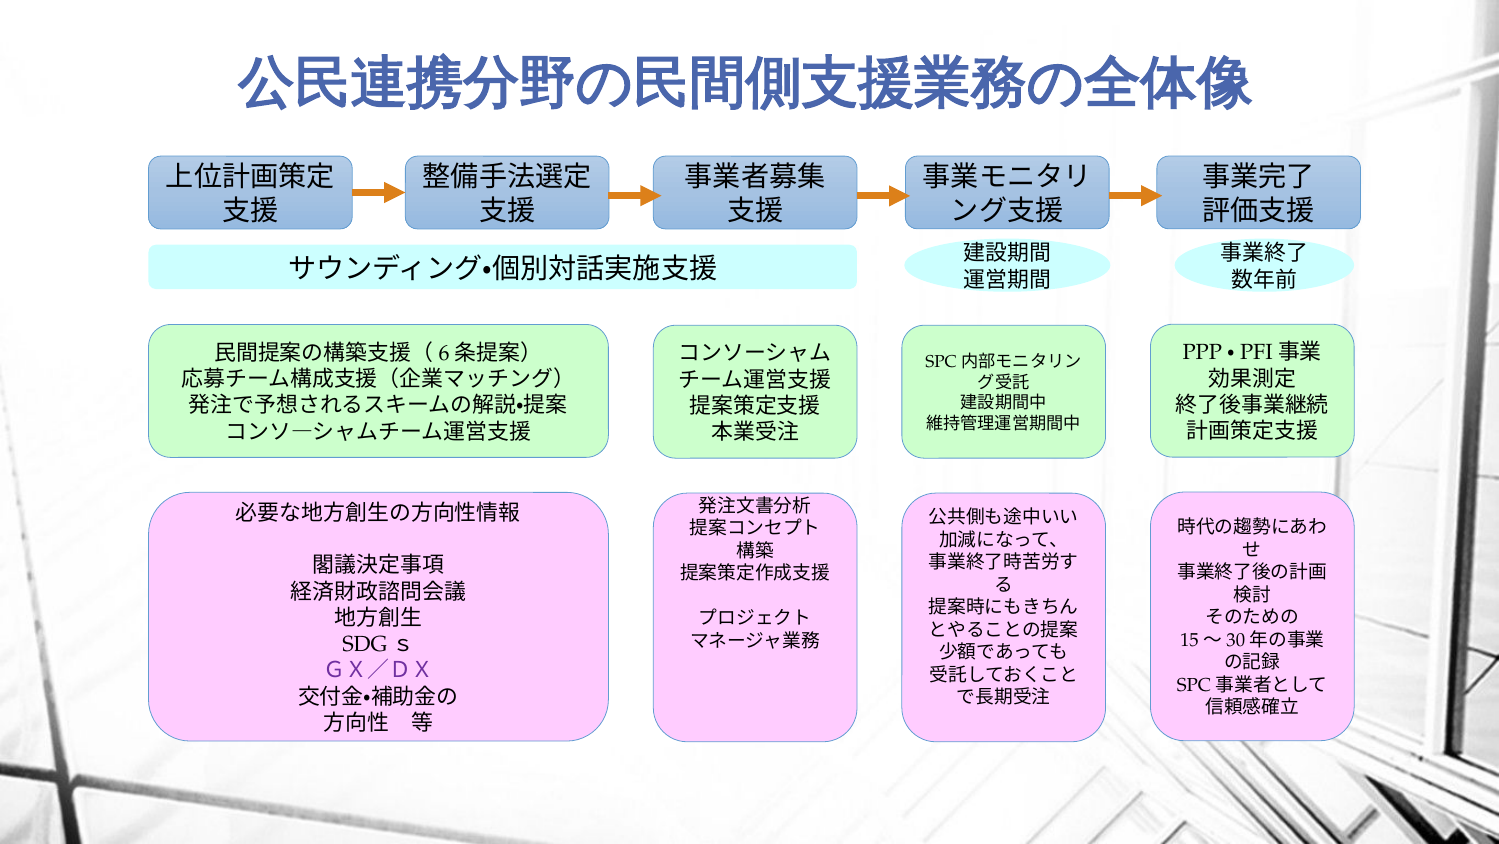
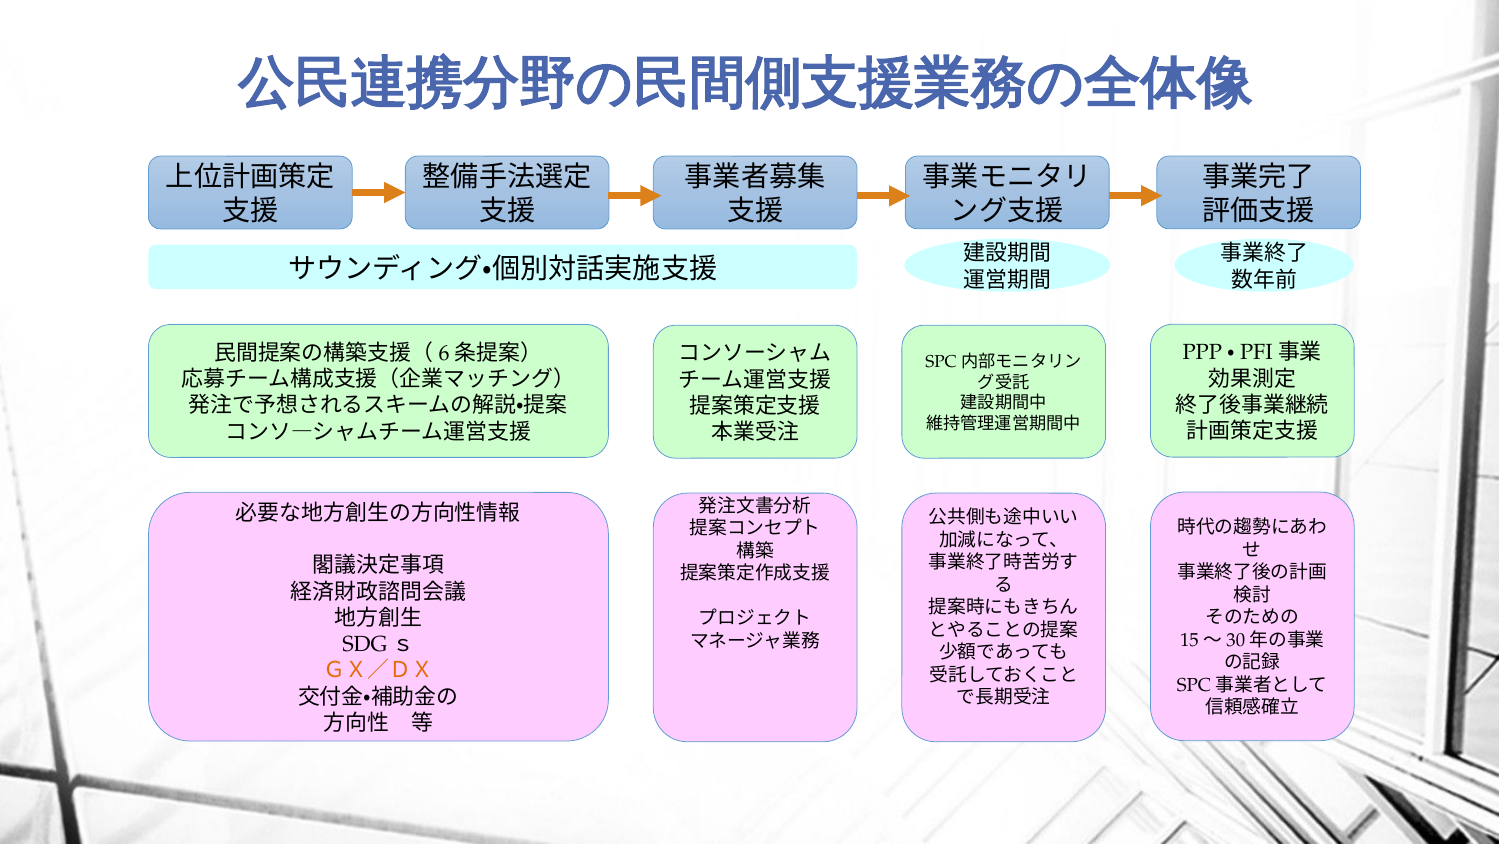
ＧＸ／ＤＸ colour: purple -> orange
